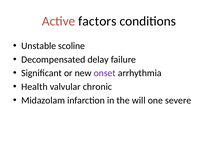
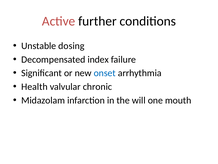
factors: factors -> further
scoline: scoline -> dosing
delay: delay -> index
onset colour: purple -> blue
severe: severe -> mouth
